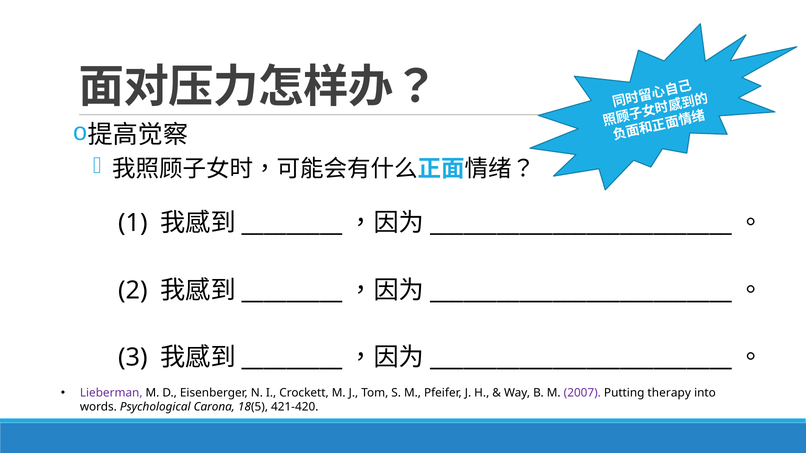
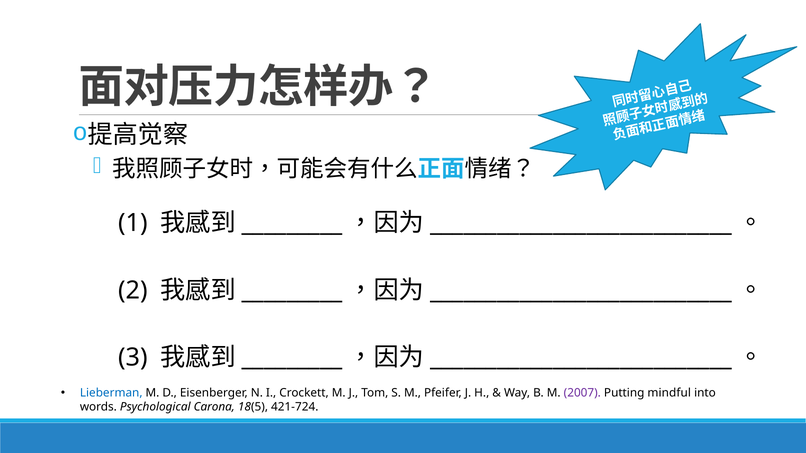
Lieberman colour: purple -> blue
therapy: therapy -> mindful
421-420: 421-420 -> 421-724
